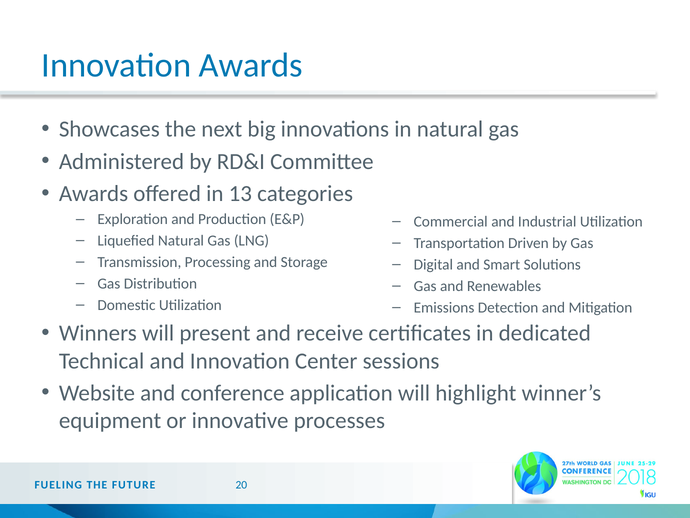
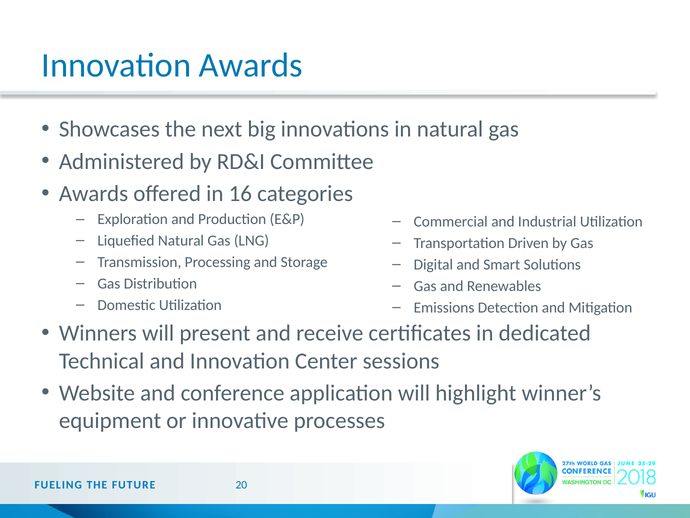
13: 13 -> 16
